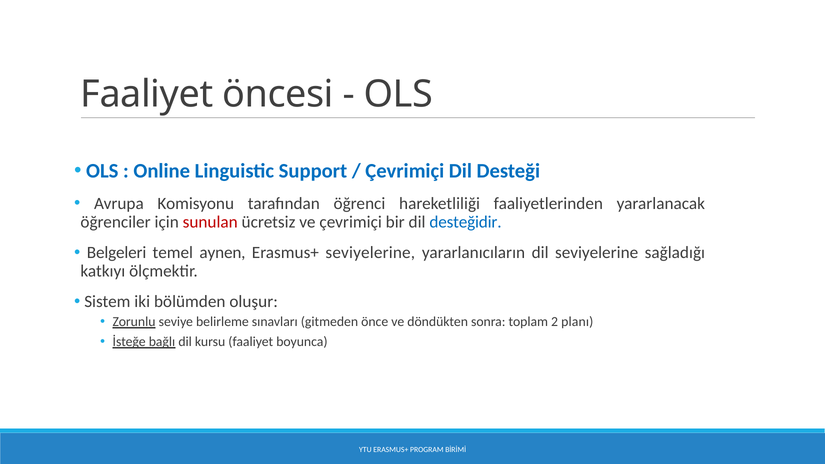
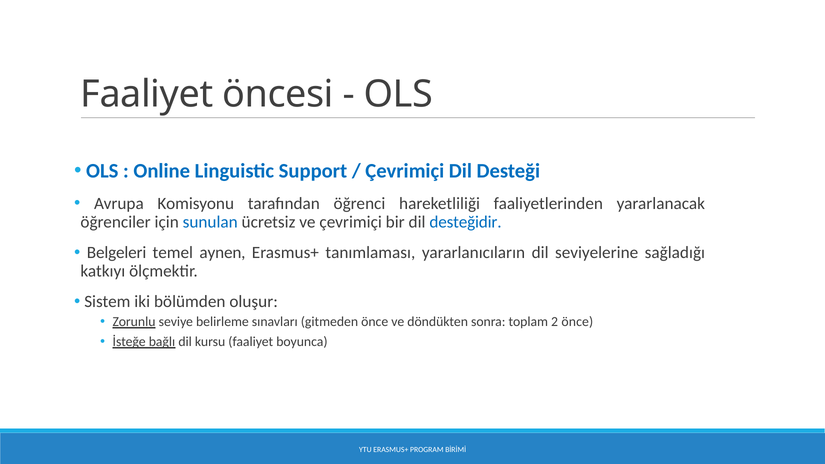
sunulan colour: red -> blue
Erasmus+ seviyelerine: seviyelerine -> tanımlaması
2 planı: planı -> önce
